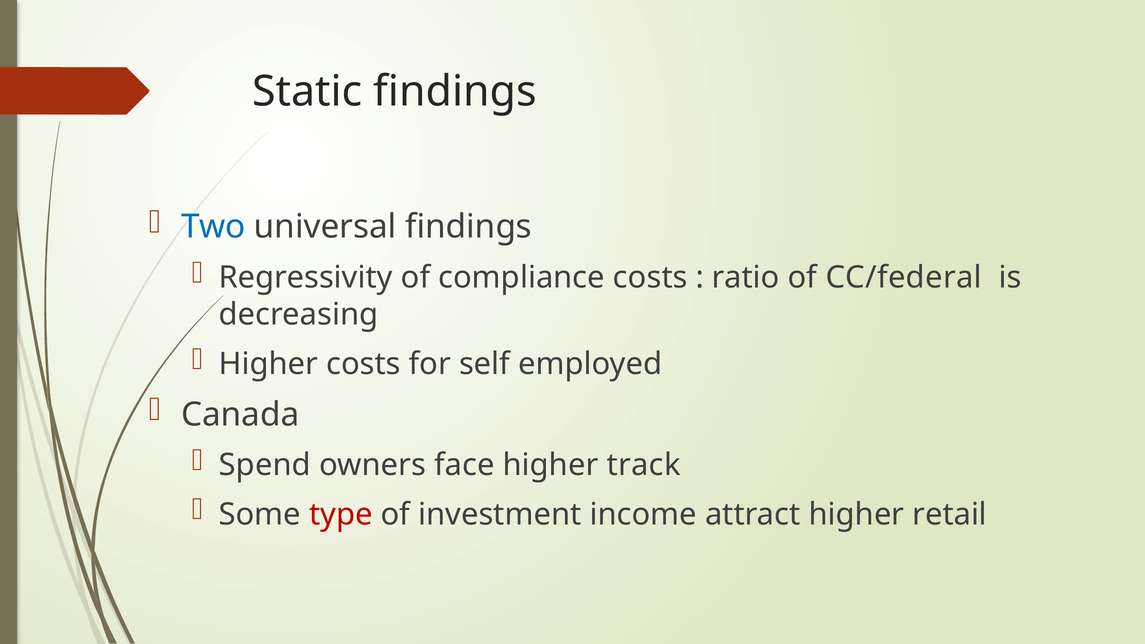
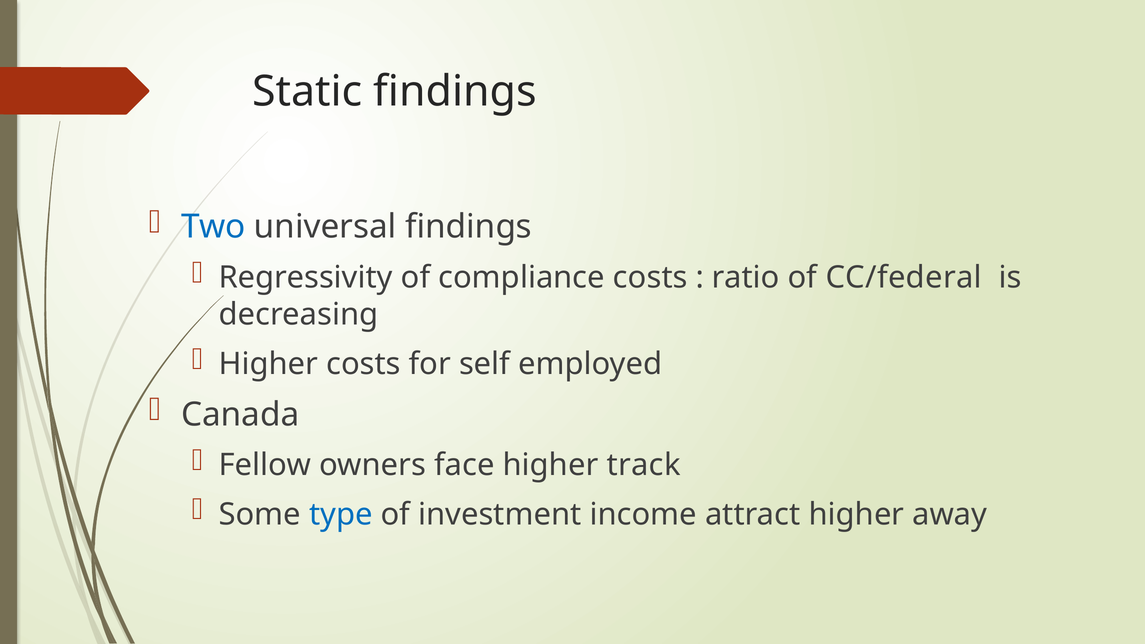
Spend: Spend -> Fellow
type colour: red -> blue
retail: retail -> away
